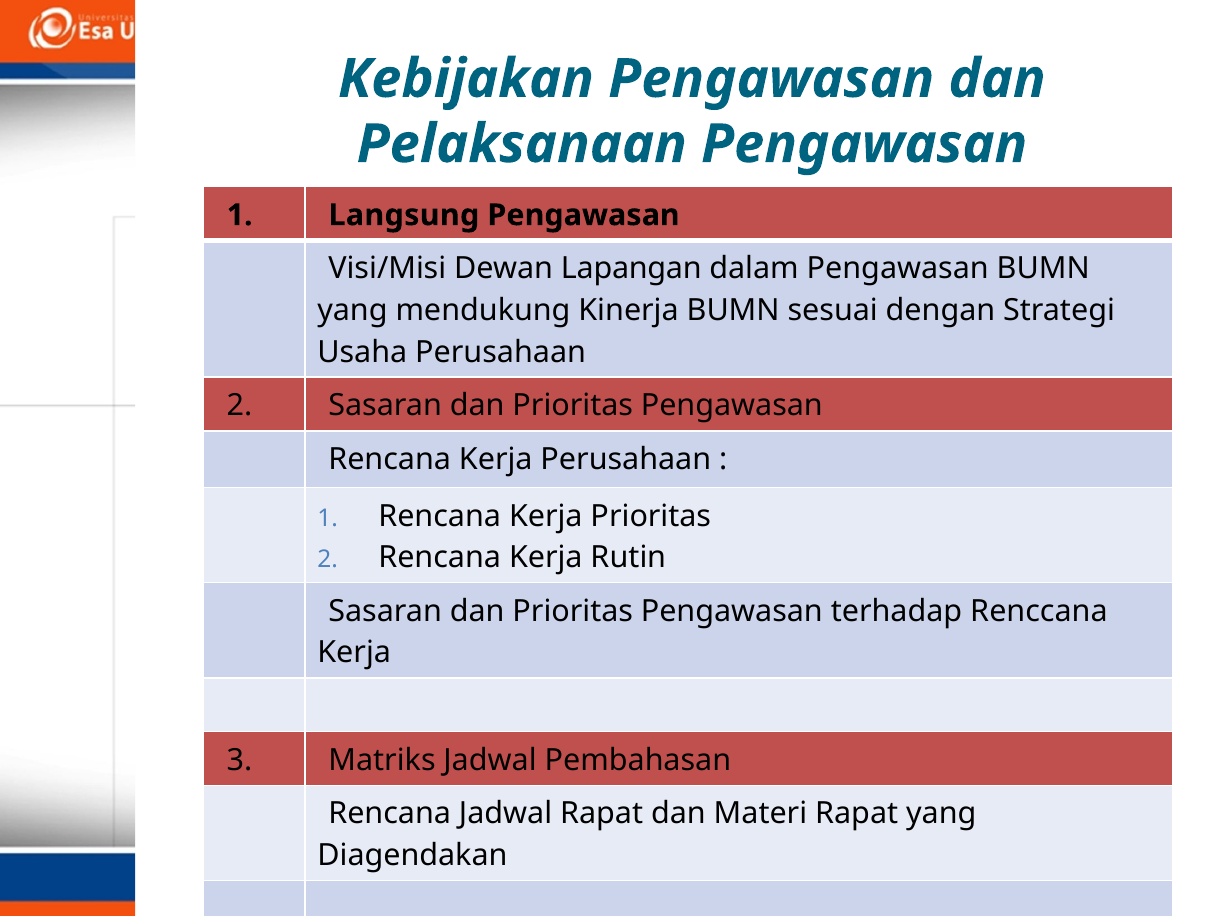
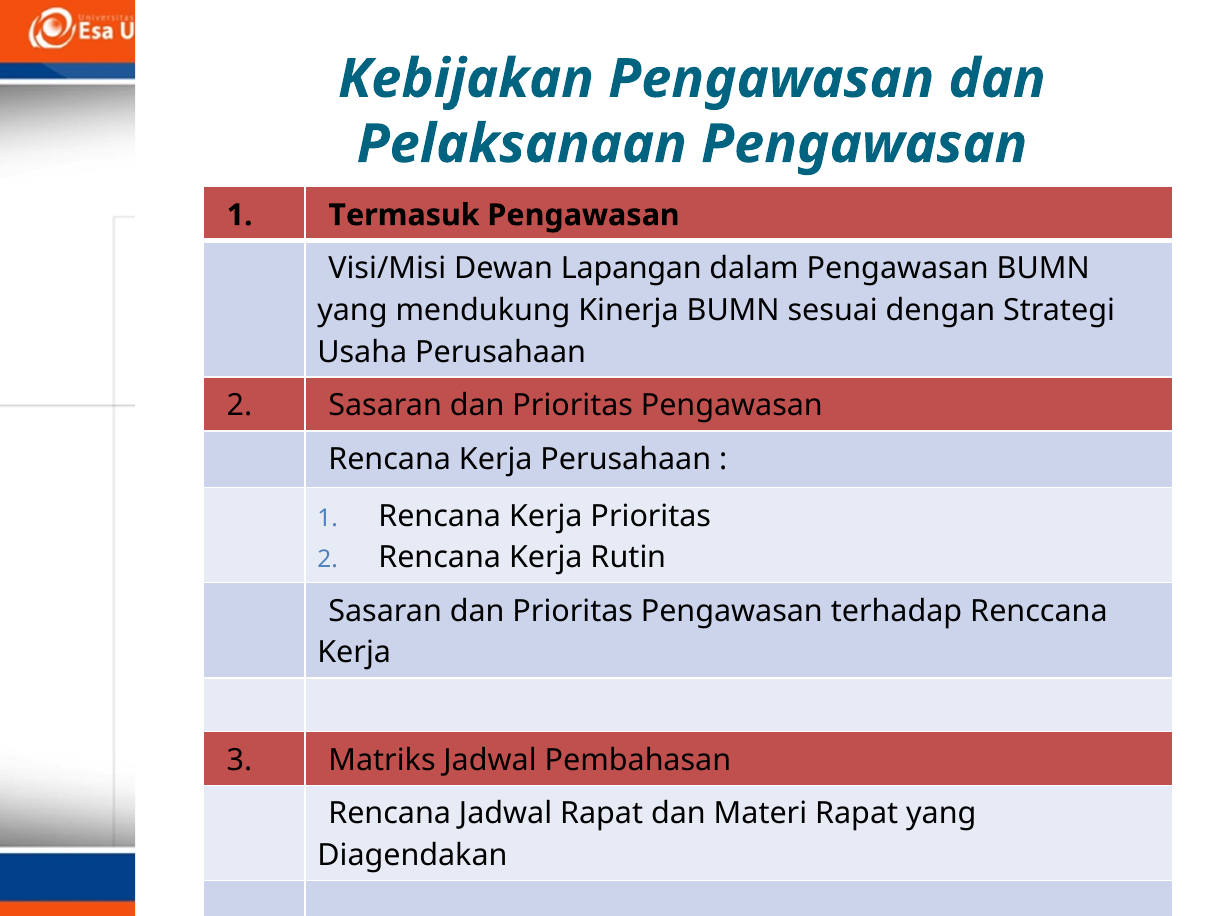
Langsung: Langsung -> Termasuk
